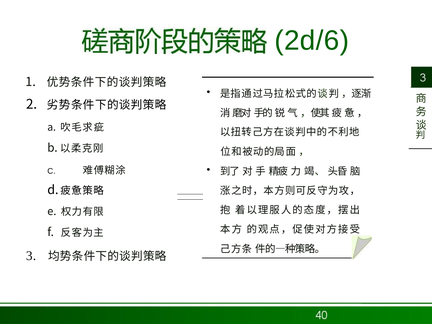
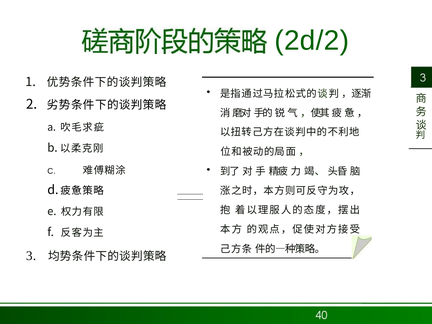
2d/6: 2d/6 -> 2d/2
